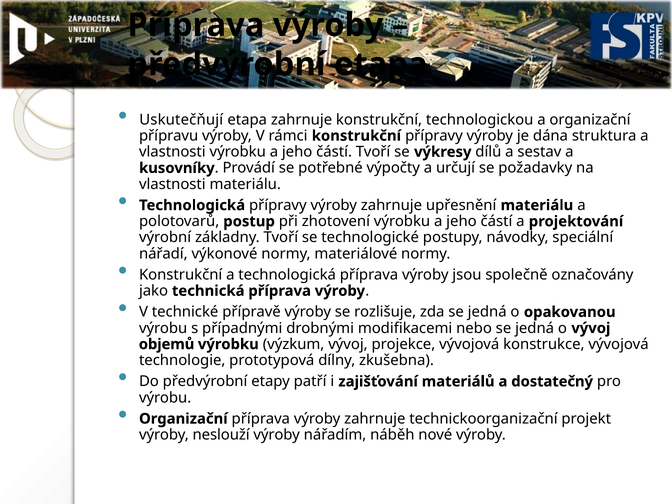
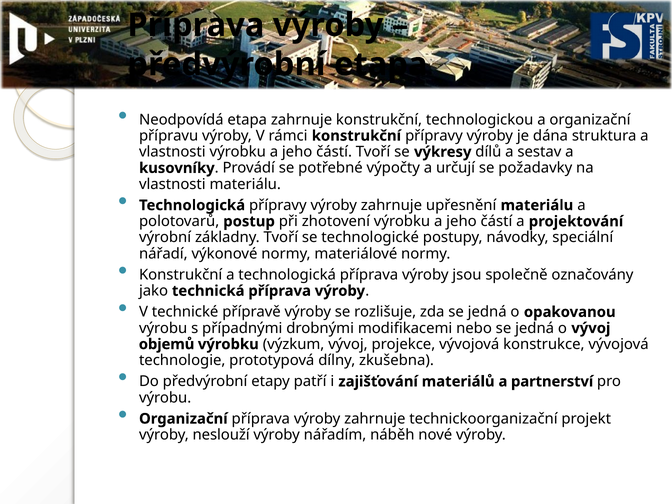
Uskutečňují: Uskutečňují -> Neodpovídá
dostatečný: dostatečný -> partnerství
